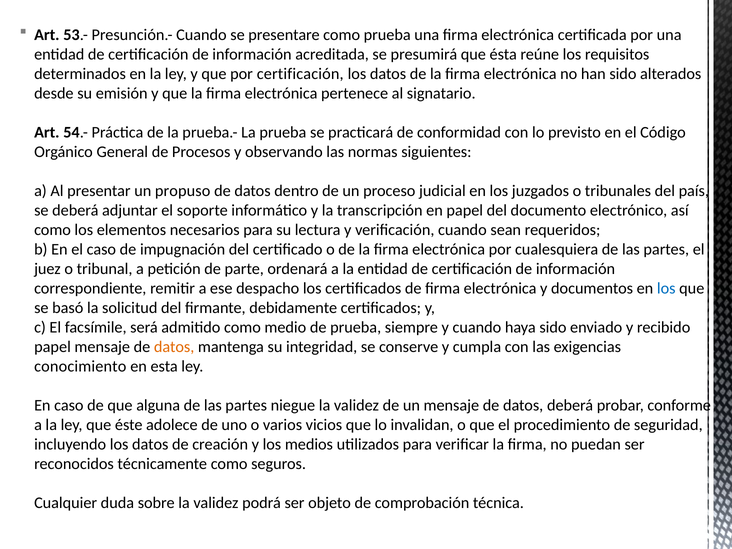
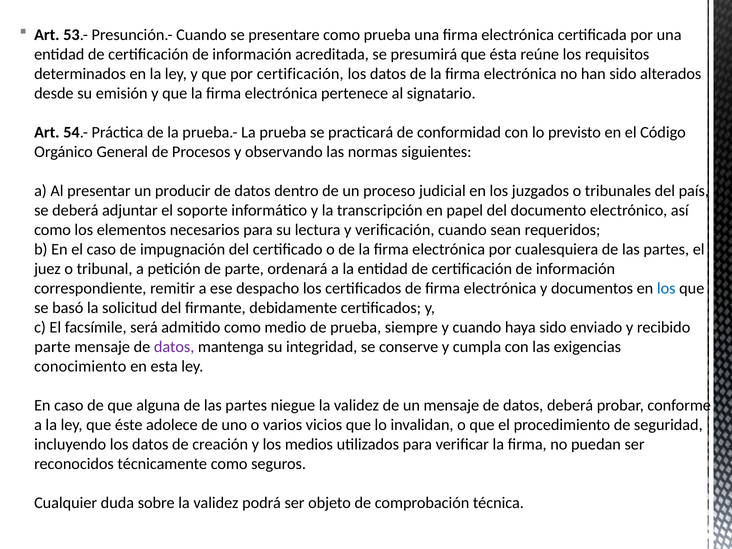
propuso: propuso -> producir
papel at (53, 347): papel -> parte
datos at (174, 347) colour: orange -> purple
